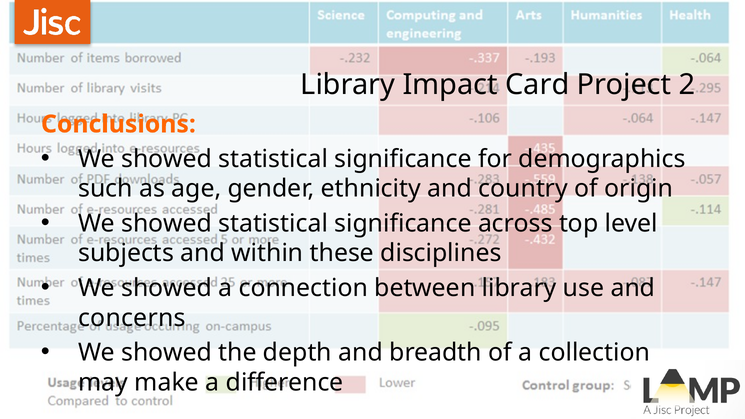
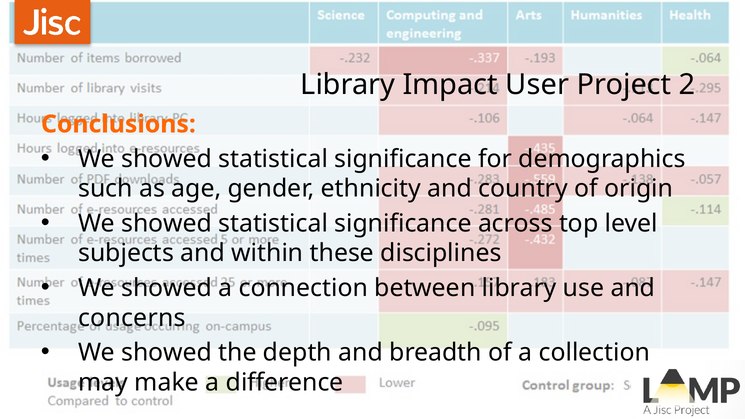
Card: Card -> User
